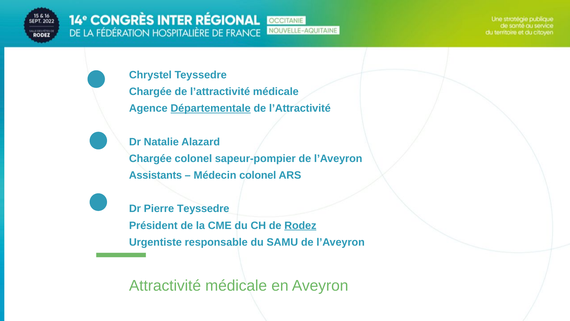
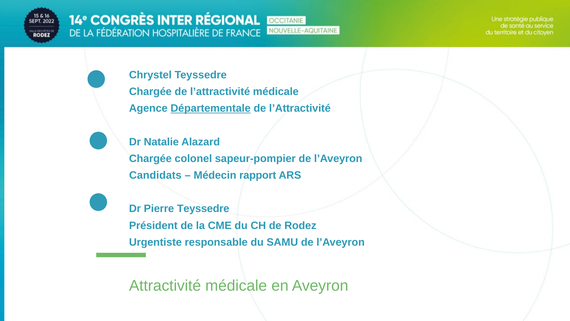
Assistants: Assistants -> Candidats
Médecin colonel: colonel -> rapport
Rodez underline: present -> none
